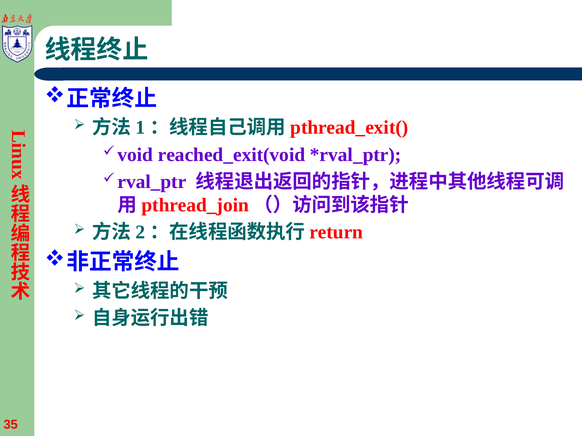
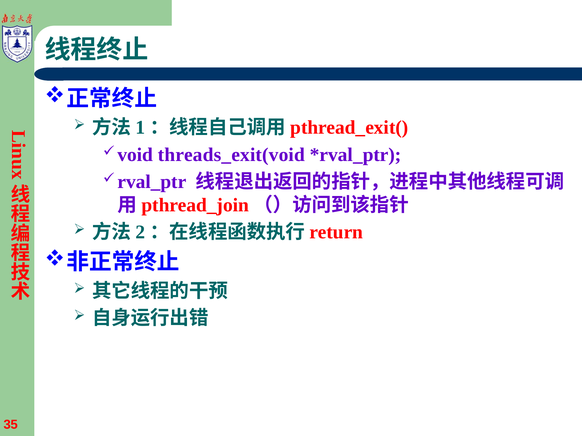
reached_exit(void: reached_exit(void -> threads_exit(void
